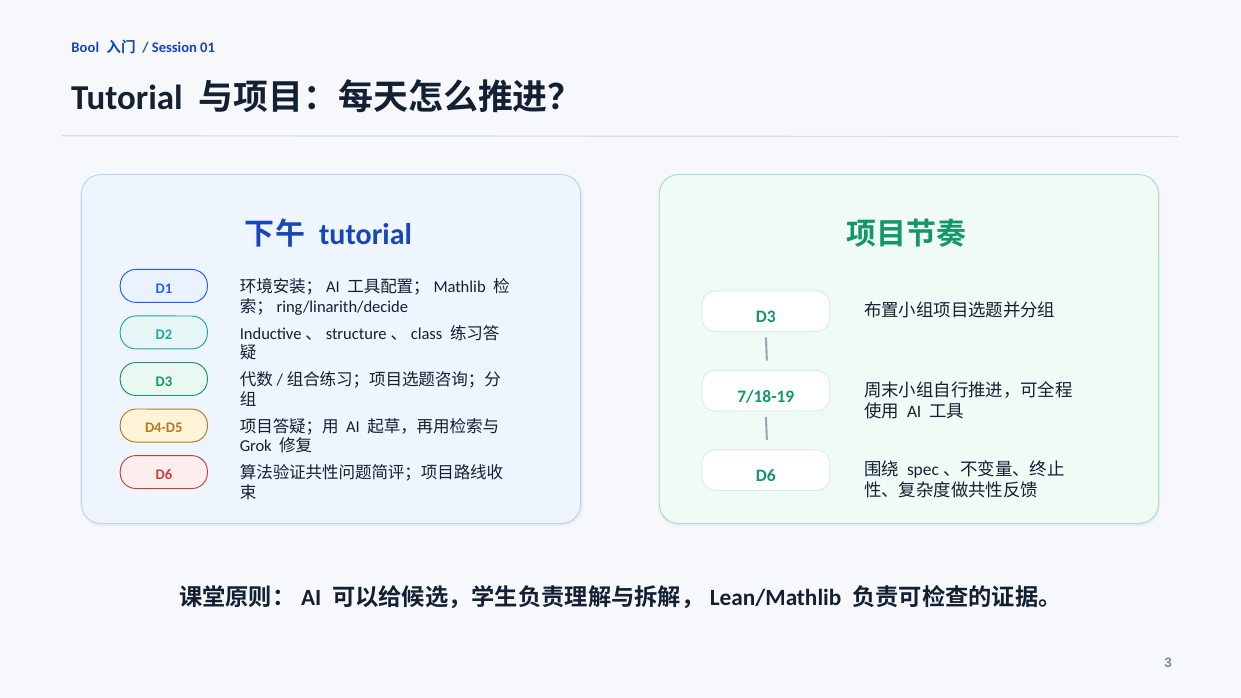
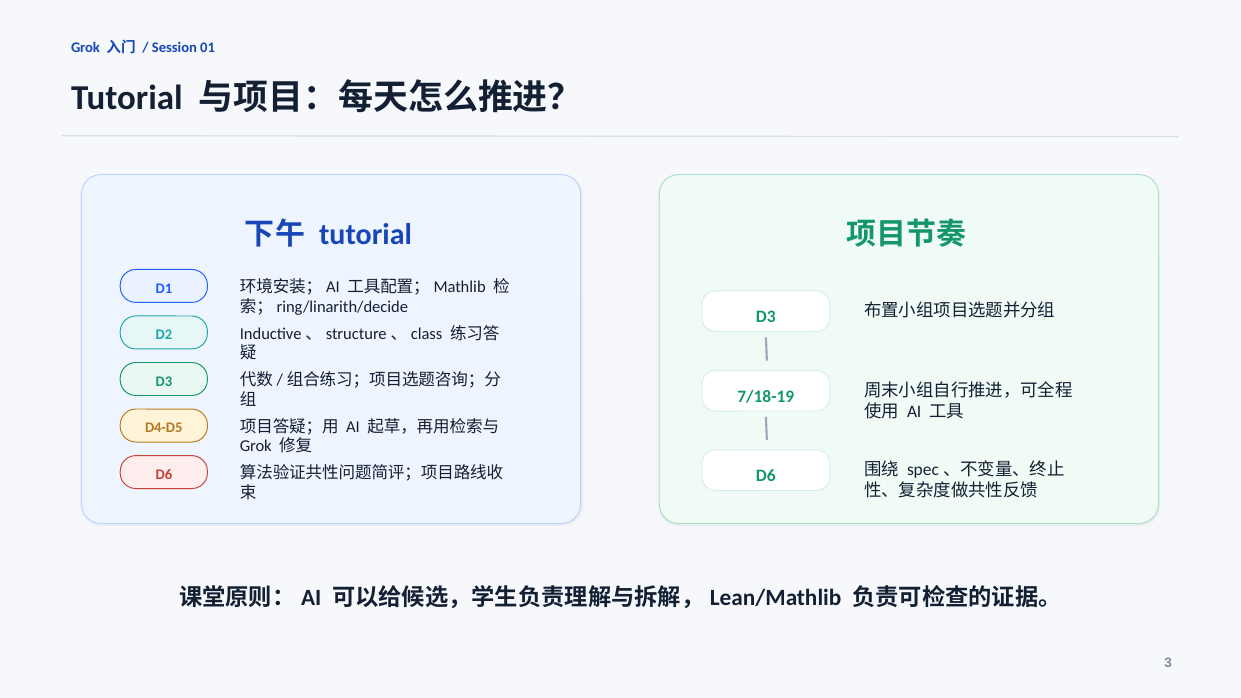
Bool at (85, 47): Bool -> Grok
